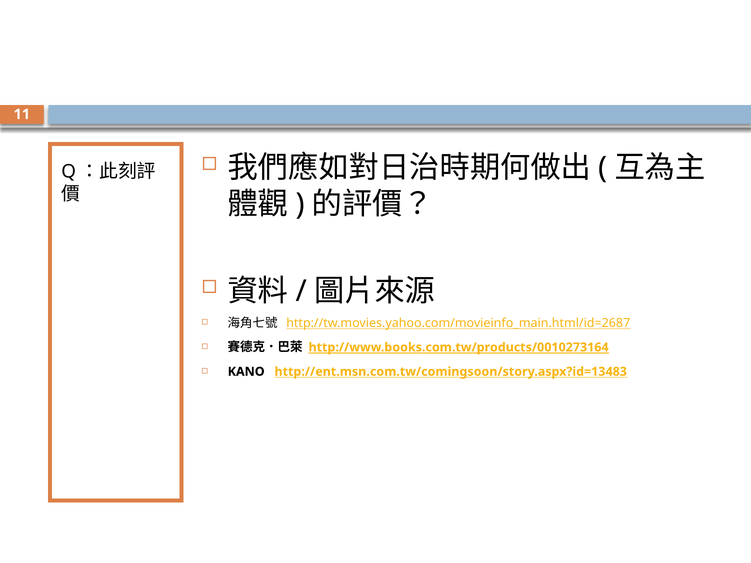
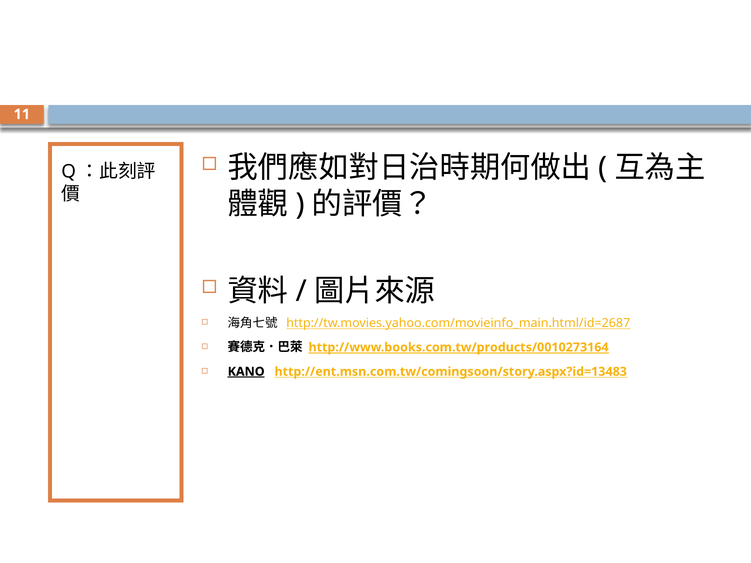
KANO underline: none -> present
